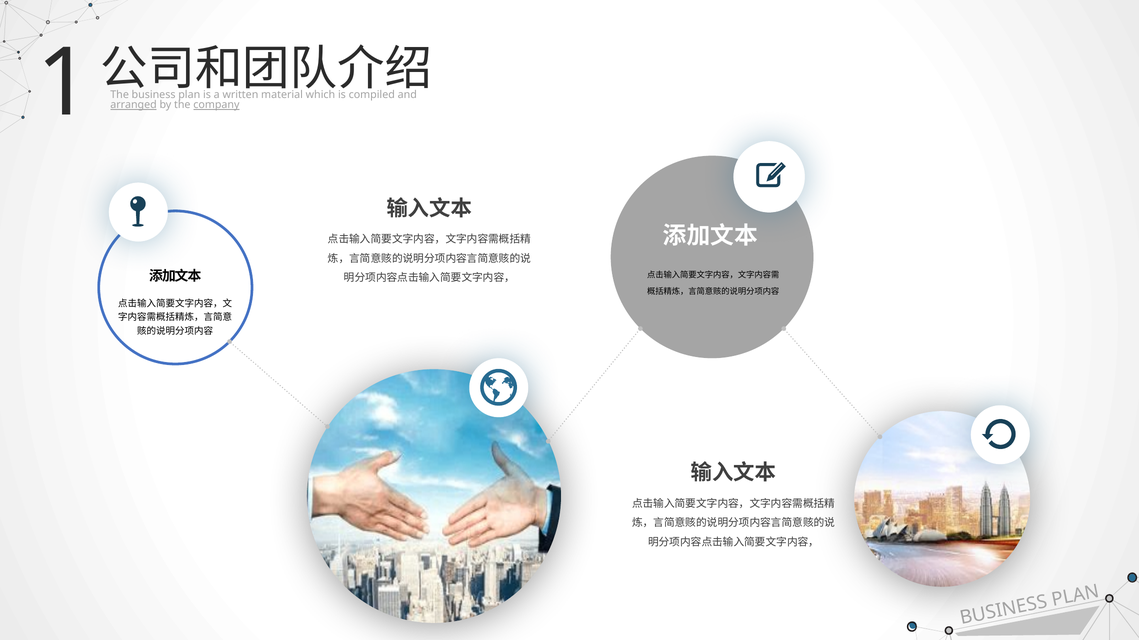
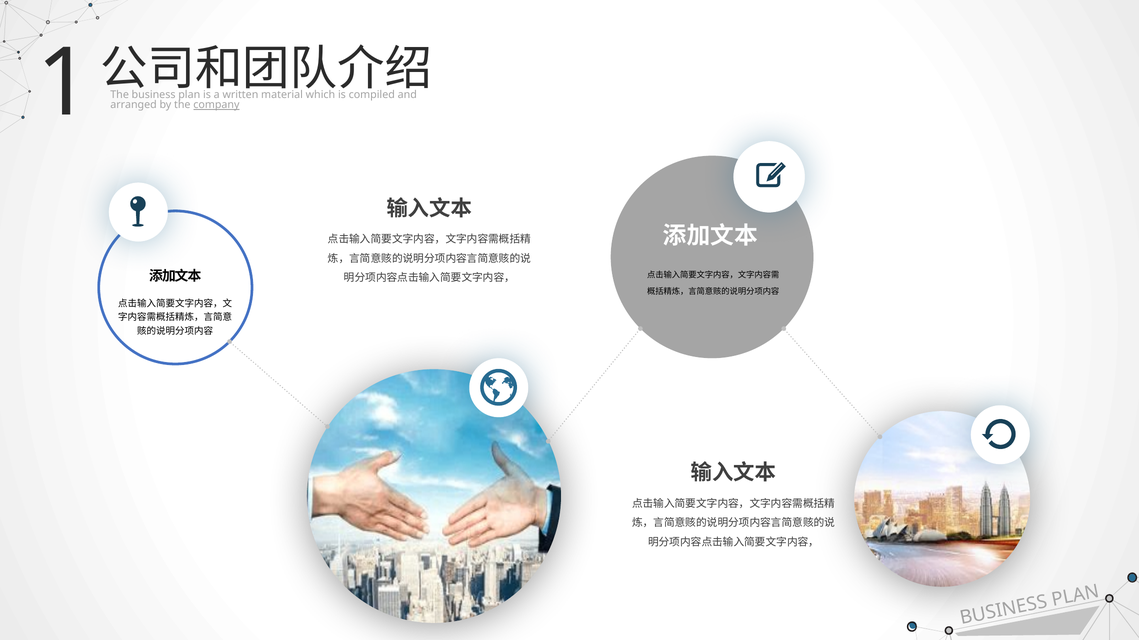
arranged underline: present -> none
